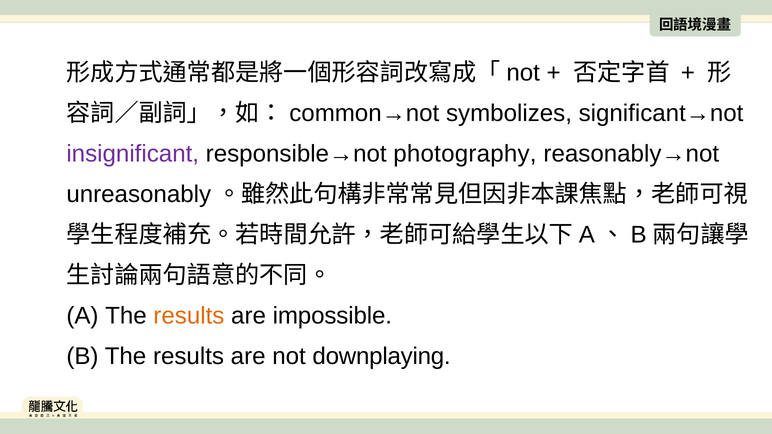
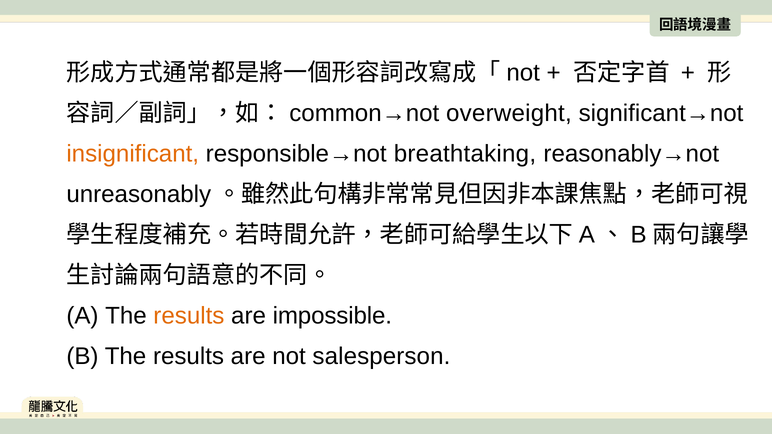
symbolizes: symbolizes -> overweight
insignificant colour: purple -> orange
photography: photography -> breathtaking
downplaying: downplaying -> salesperson
